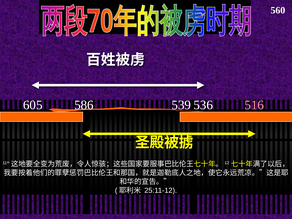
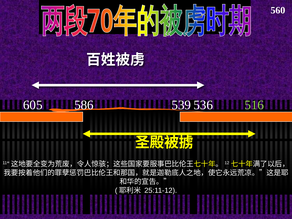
516 colour: pink -> light green
